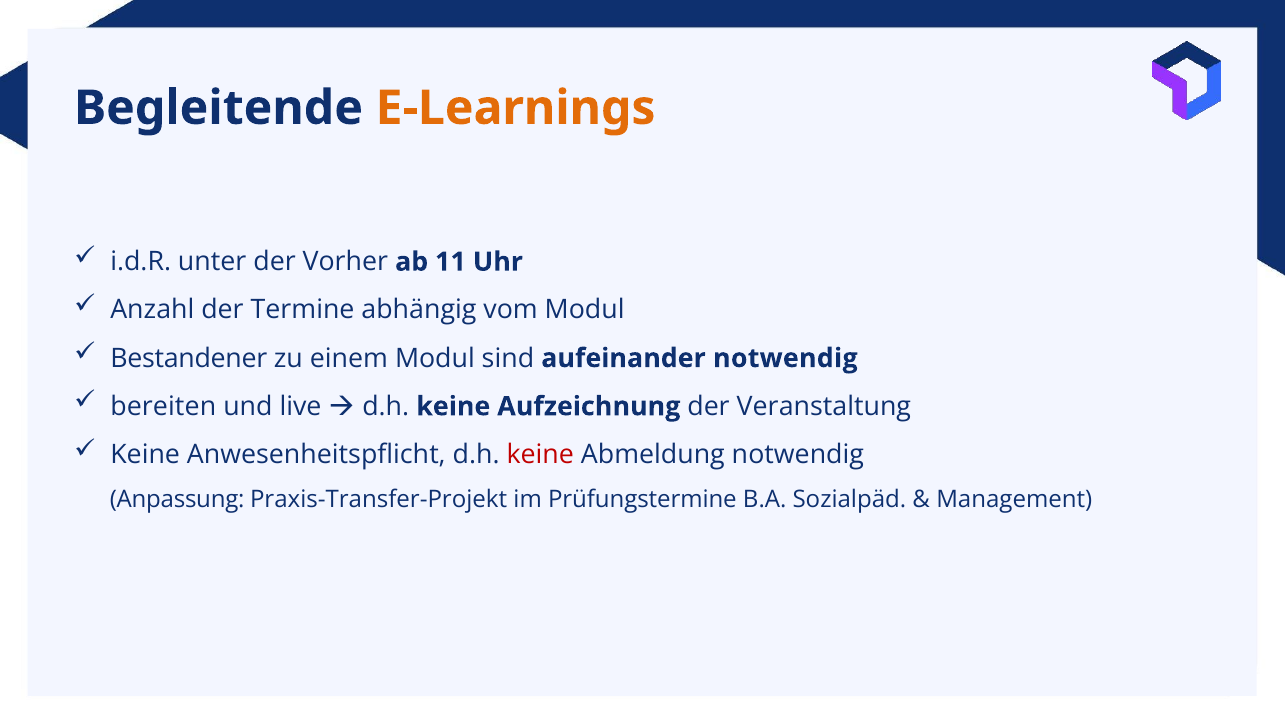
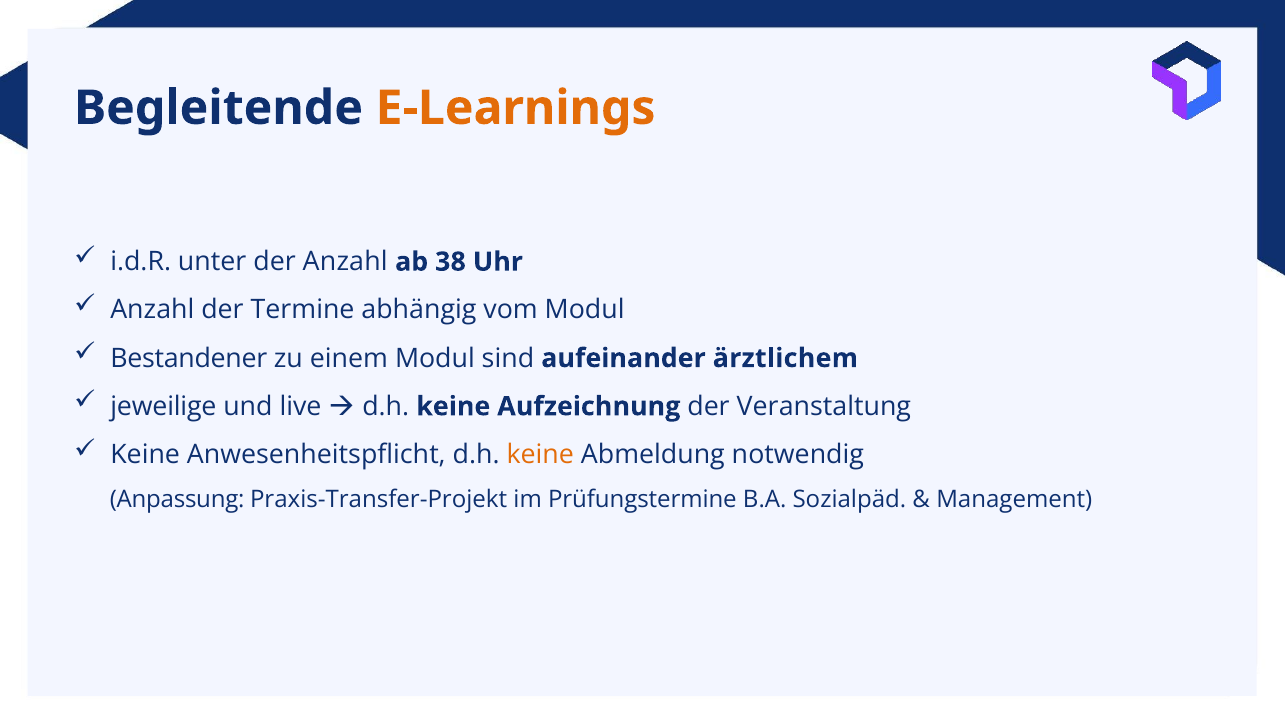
der Vorher: Vorher -> Anzahl
11: 11 -> 38
aufeinander notwendig: notwendig -> ärztlichem
bereiten: bereiten -> jeweilige
keine at (540, 455) colour: red -> orange
